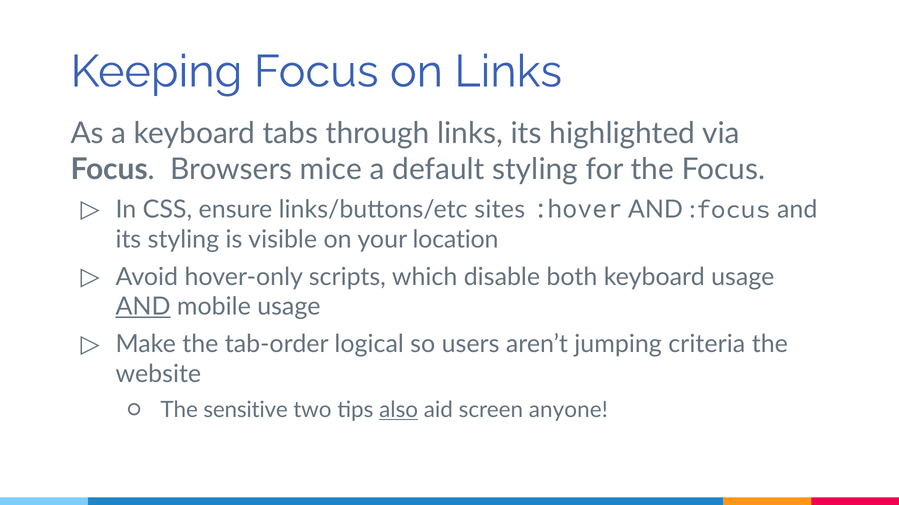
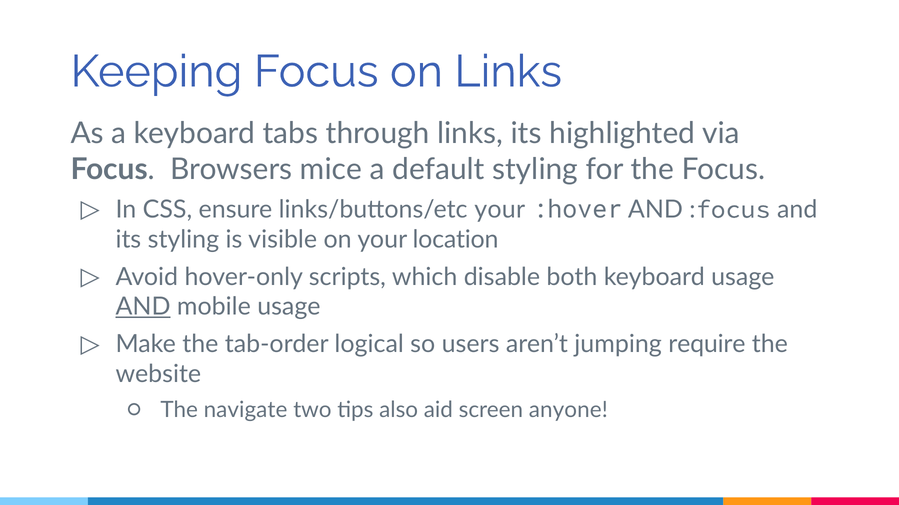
links/buttons/etc sites: sites -> your
criteria: criteria -> require
sensitive: sensitive -> navigate
also underline: present -> none
